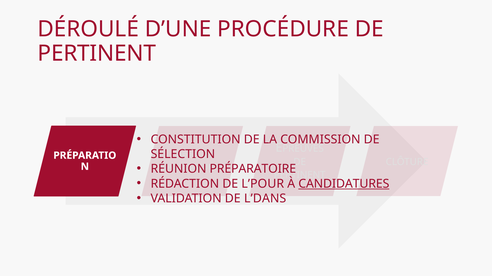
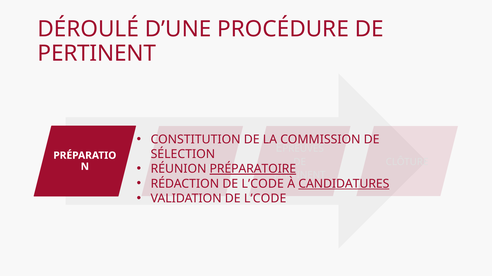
PRÉPARATOIRE underline: none -> present
RÉDACTION DE L’POUR: L’POUR -> L’CODE
VALIDATION DE L’DANS: L’DANS -> L’CODE
